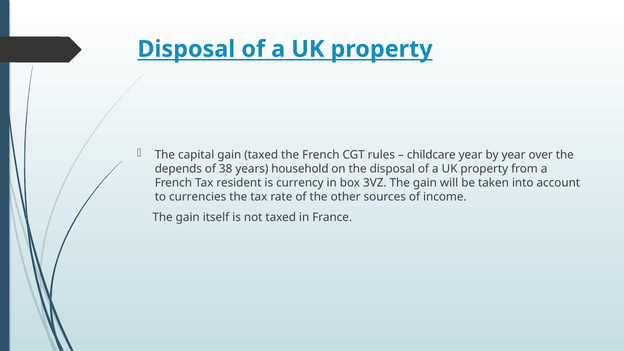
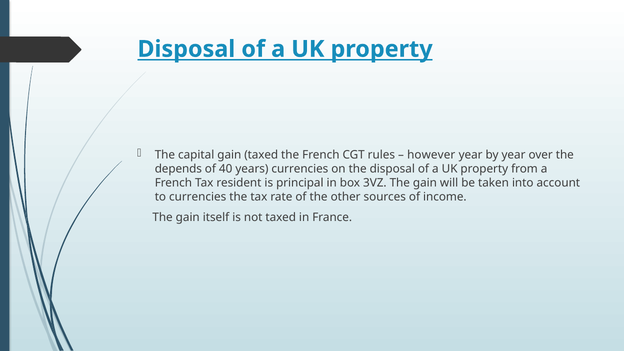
childcare: childcare -> however
38: 38 -> 40
years household: household -> currencies
currency: currency -> principal
